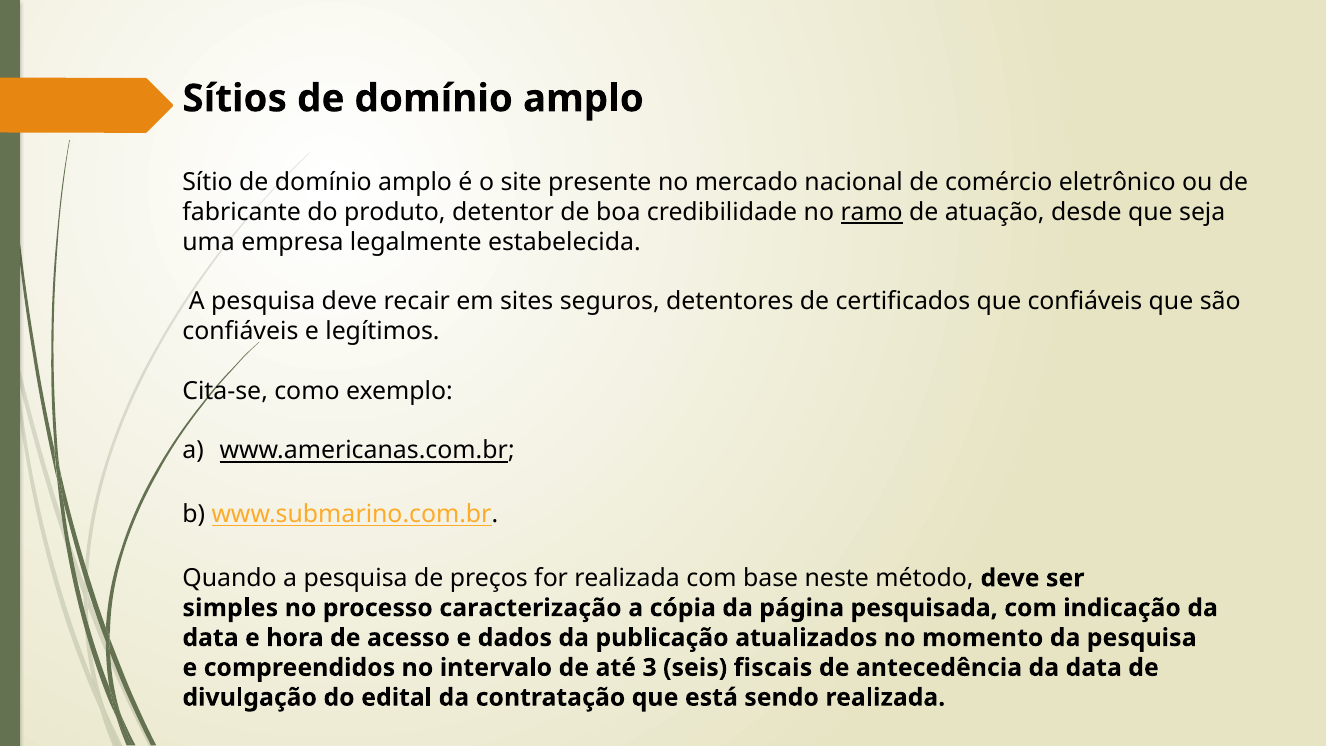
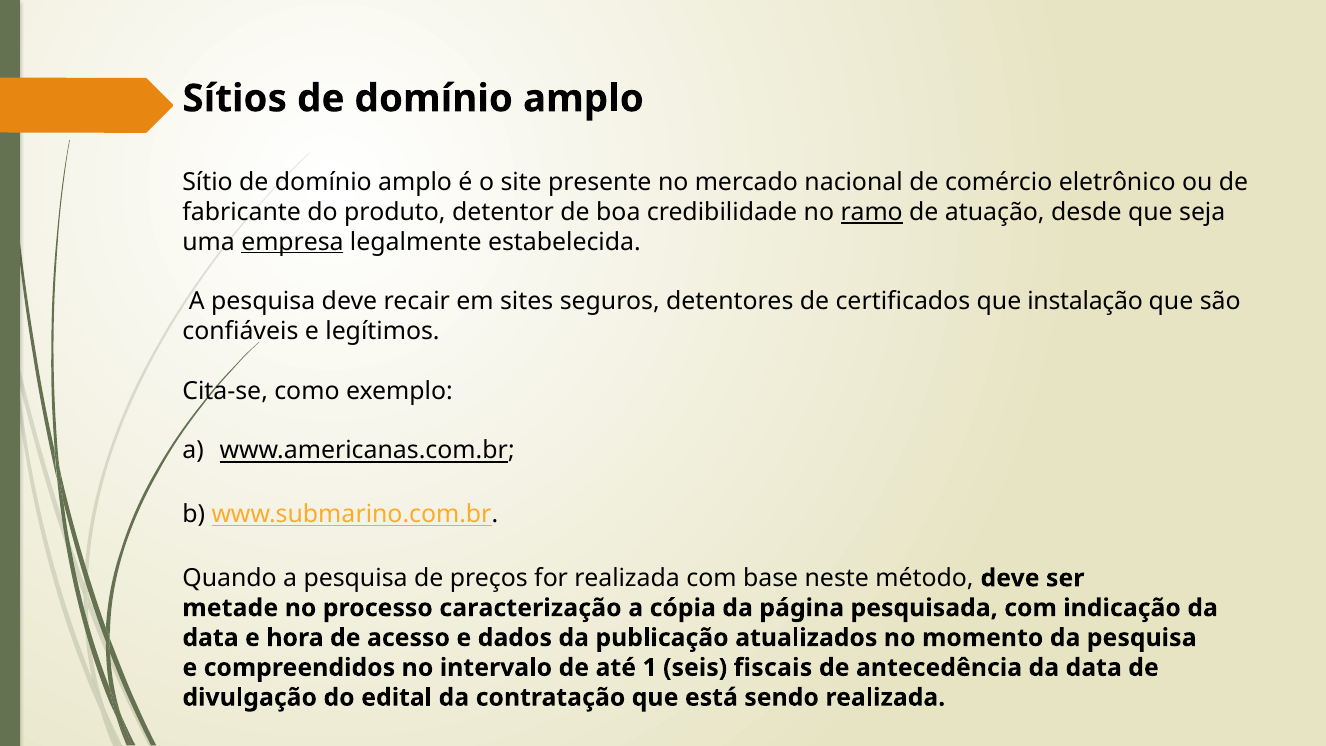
empresa underline: none -> present
que confiáveis: confiáveis -> instalação
simples: simples -> metade
3: 3 -> 1
